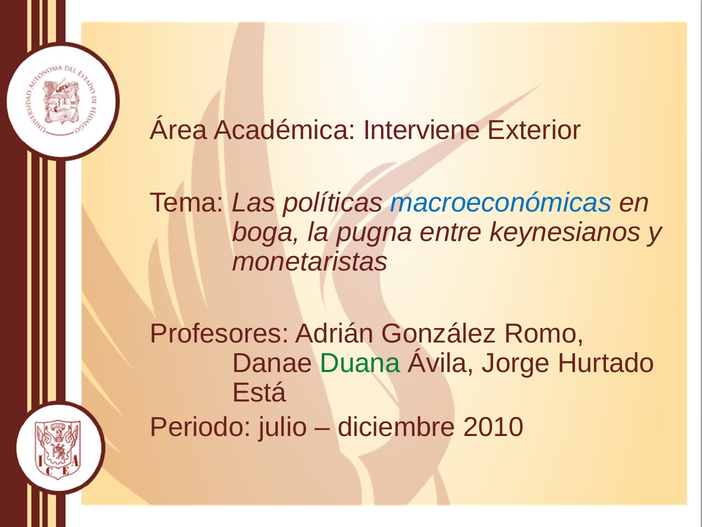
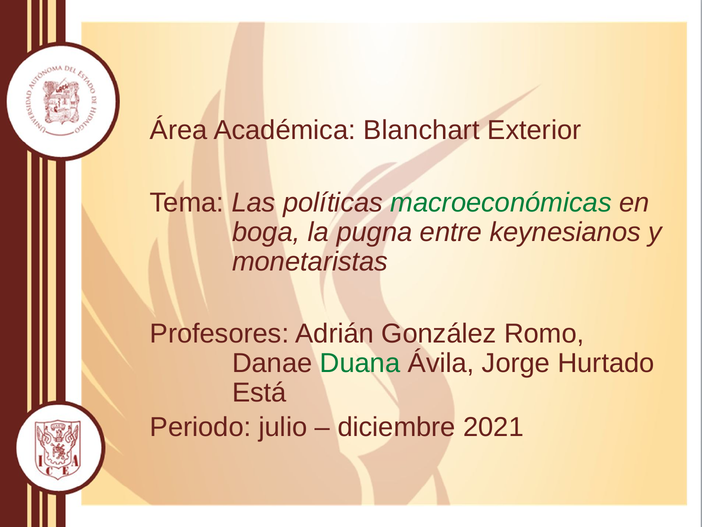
Interviene: Interviene -> Blanchart
macroeconómicas colour: blue -> green
2010: 2010 -> 2021
